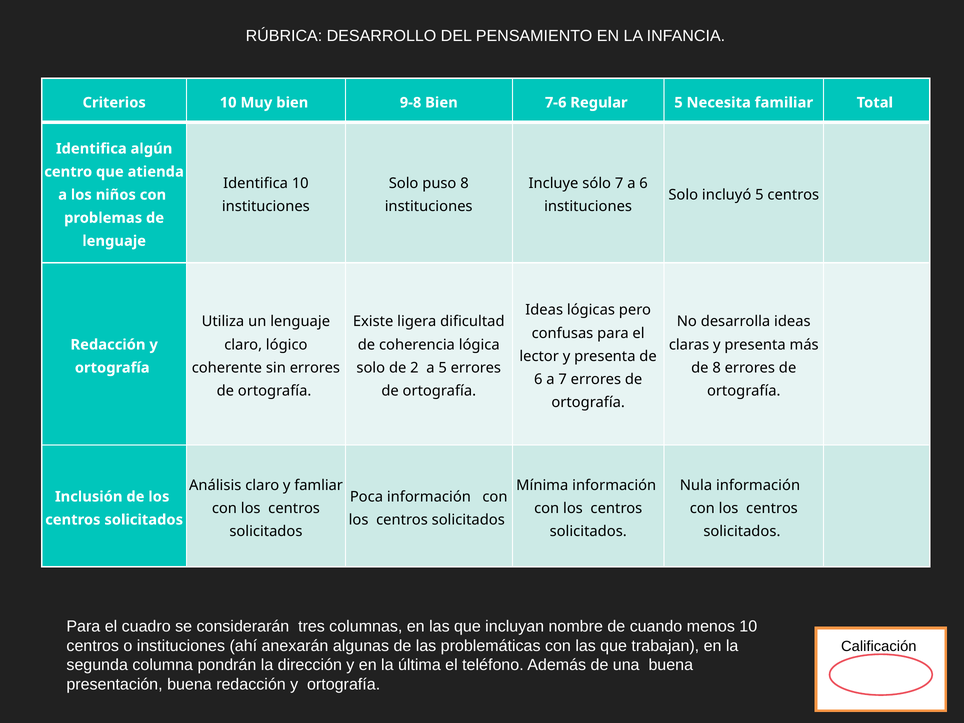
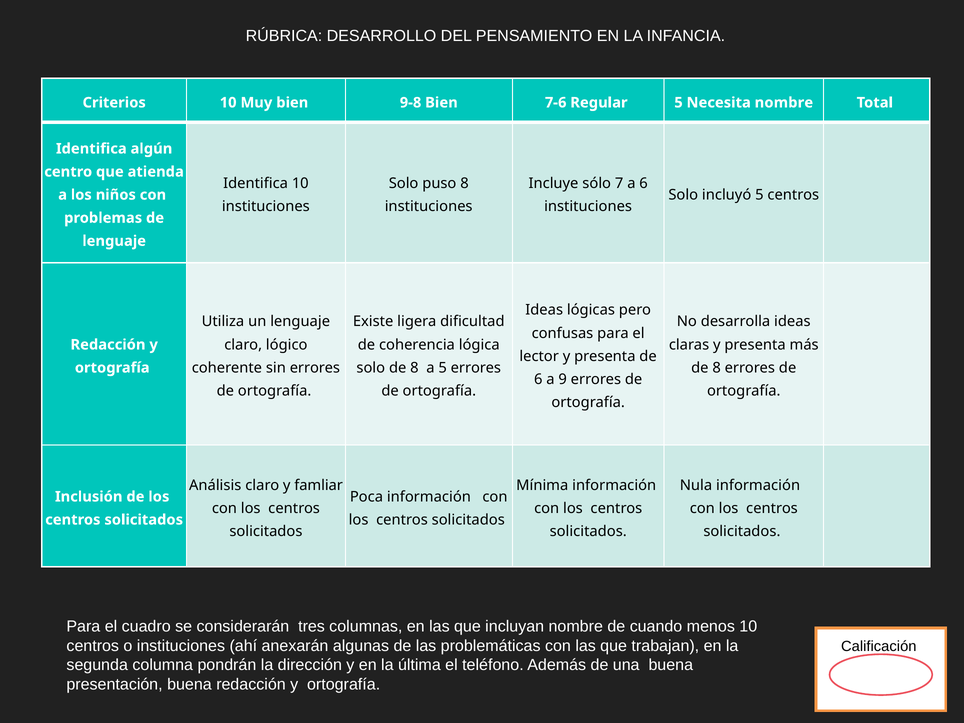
Necesita familiar: familiar -> nombre
solo de 2: 2 -> 8
a 7: 7 -> 9
